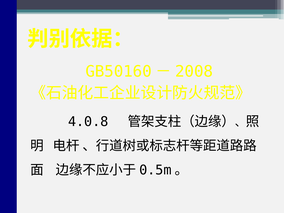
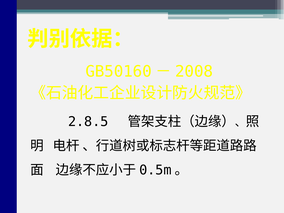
4.0.8: 4.0.8 -> 2.8.5
